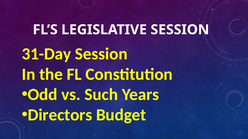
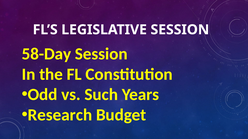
31-Day: 31-Day -> 58-Day
Directors: Directors -> Research
